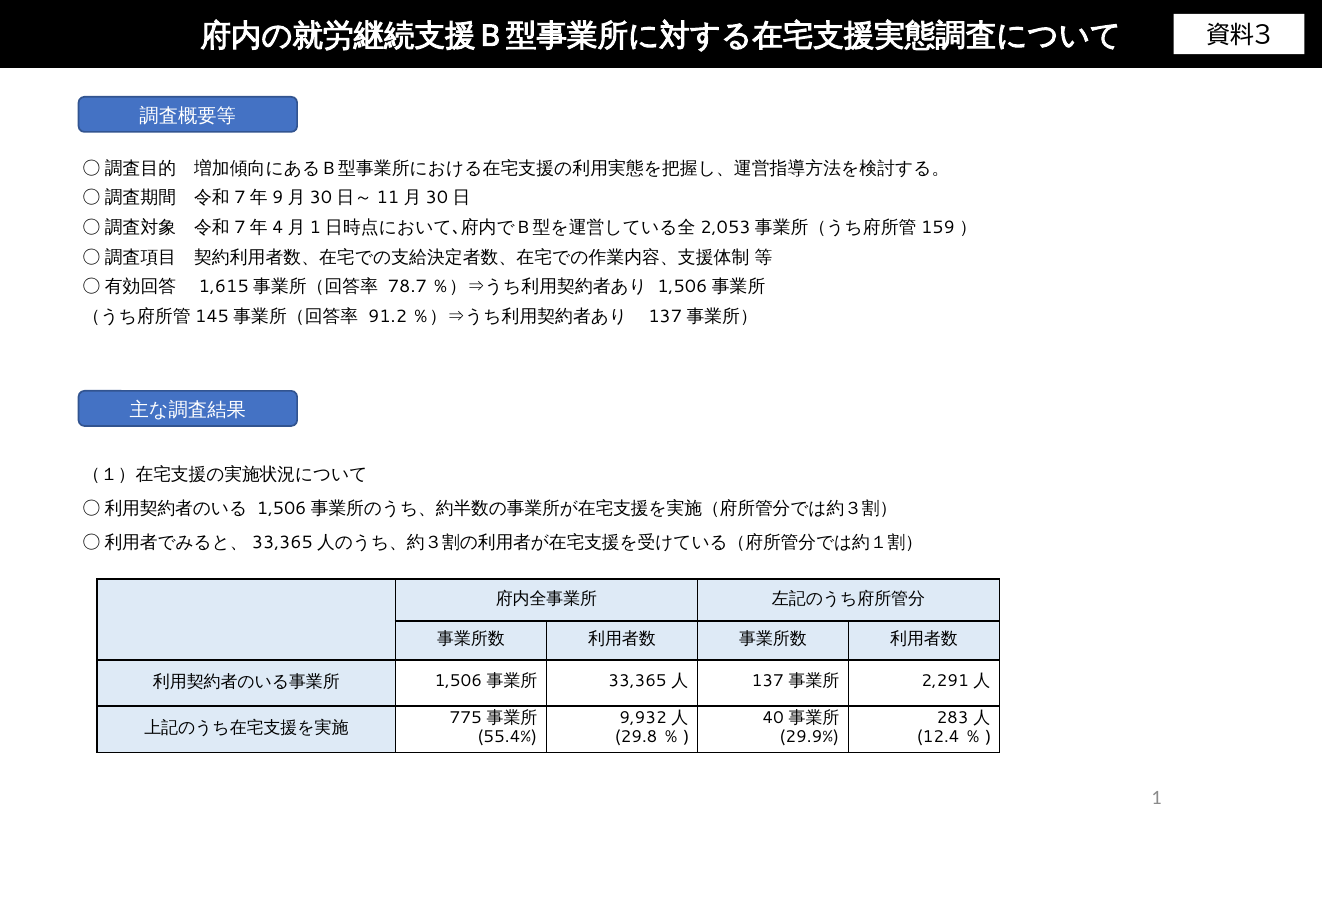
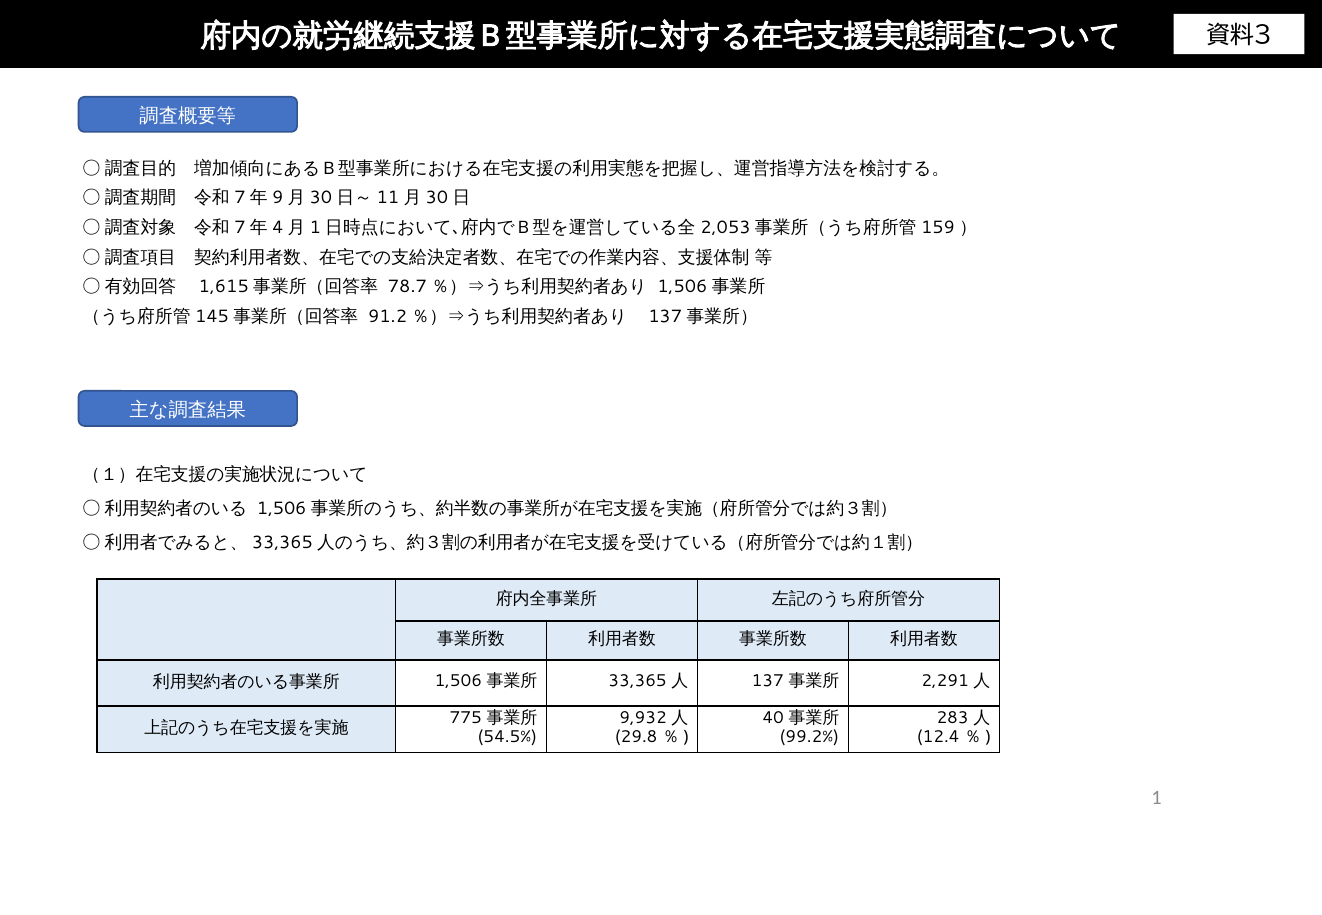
55.4%: 55.4% -> 54.5%
29.9%: 29.9% -> 99.2%
